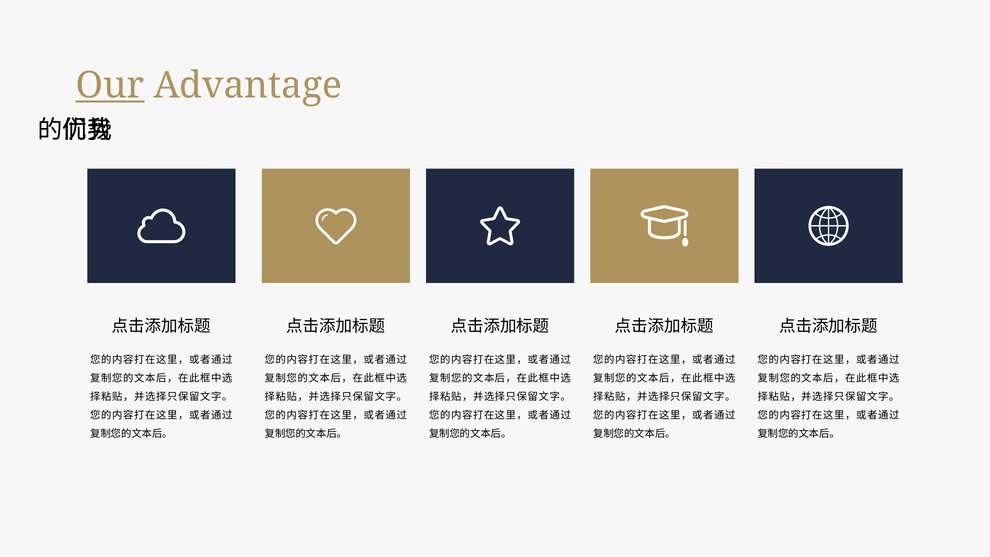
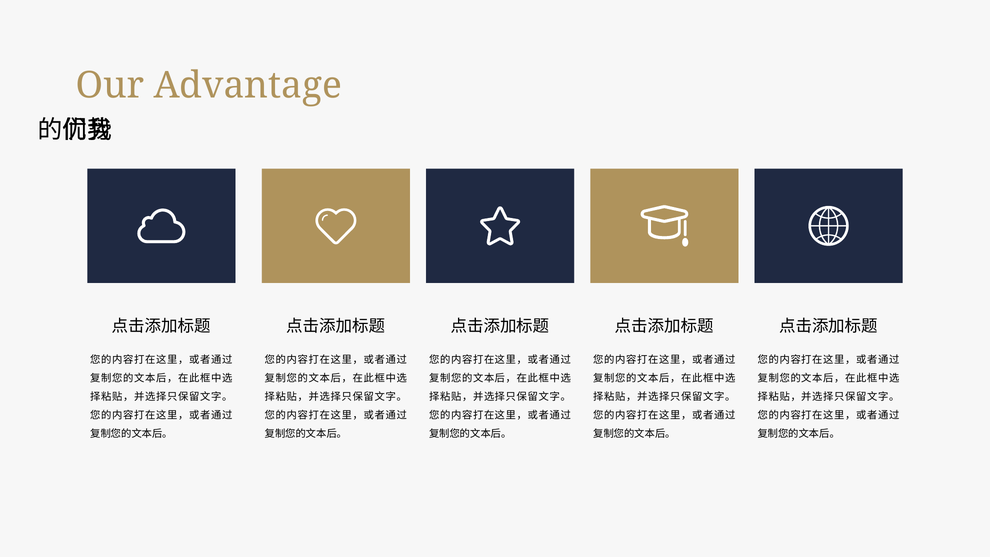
Our underline: present -> none
